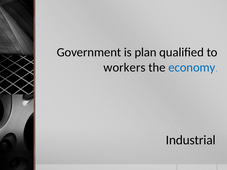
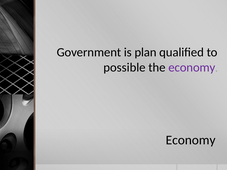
workers: workers -> possible
economy at (192, 68) colour: blue -> purple
Industrial at (191, 140): Industrial -> Economy
